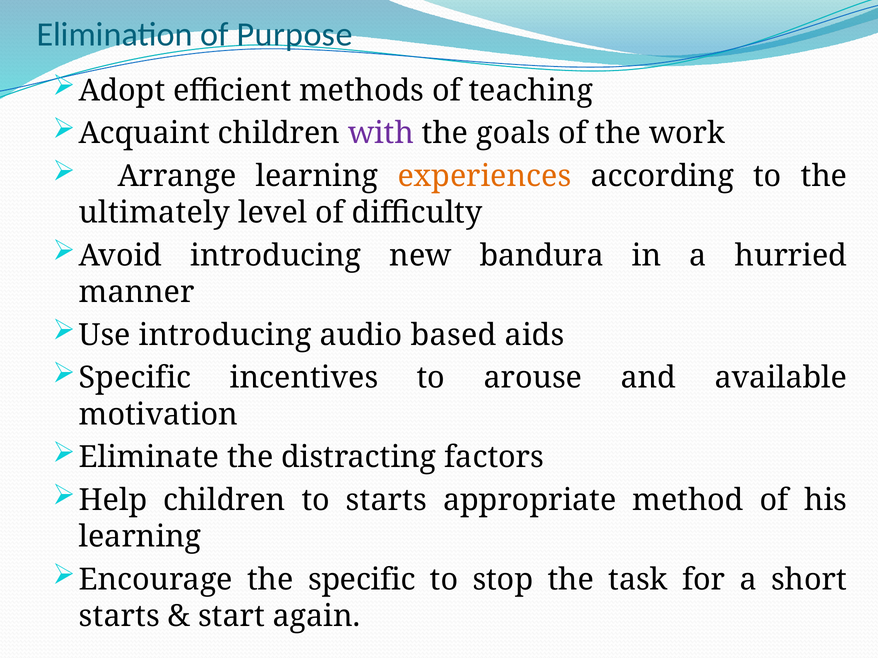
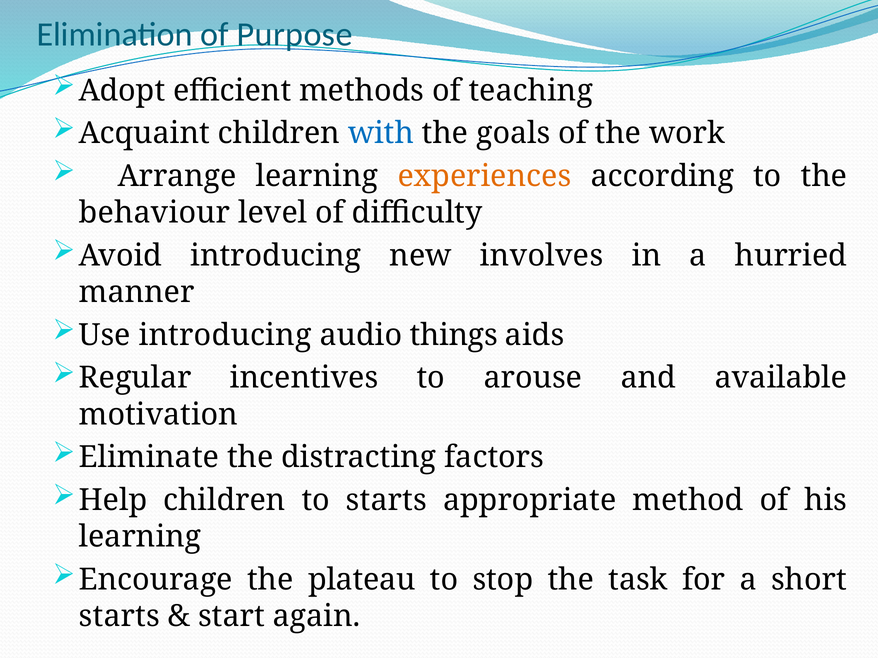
with colour: purple -> blue
ultimately: ultimately -> behaviour
bandura: bandura -> involves
based: based -> things
Specific at (135, 378): Specific -> Regular
the specific: specific -> plateau
